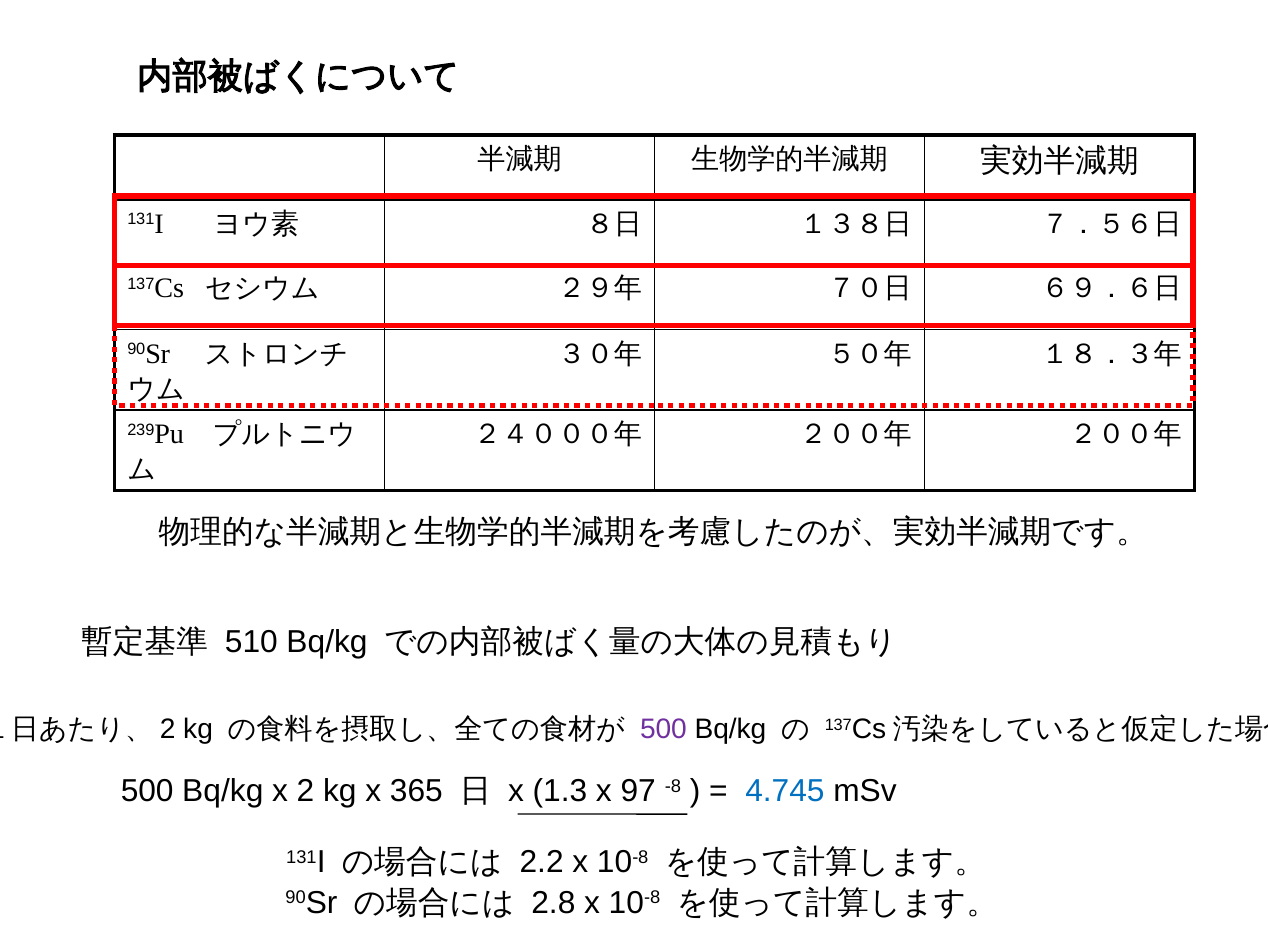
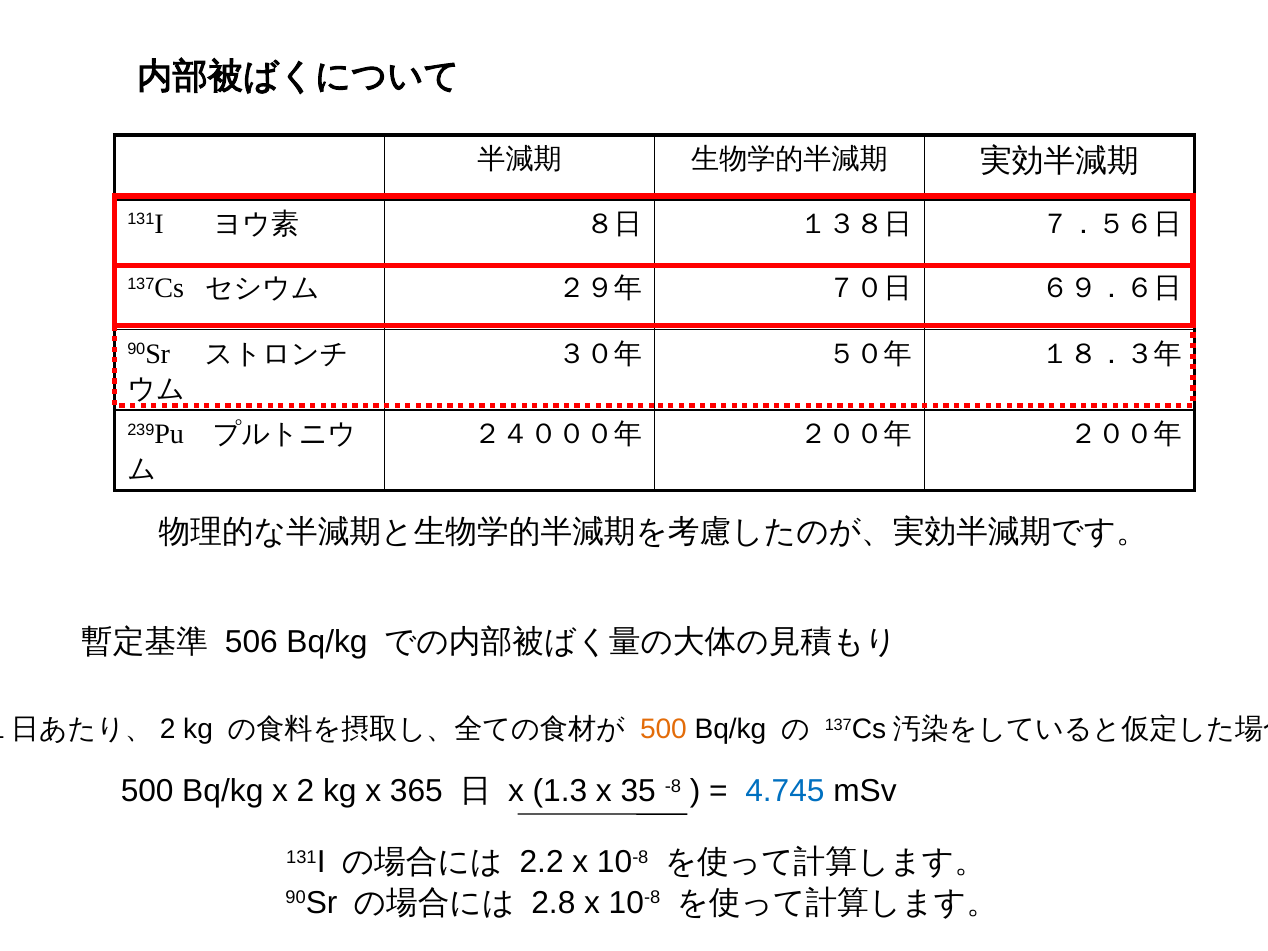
510: 510 -> 506
500 at (663, 729) colour: purple -> orange
97: 97 -> 35
